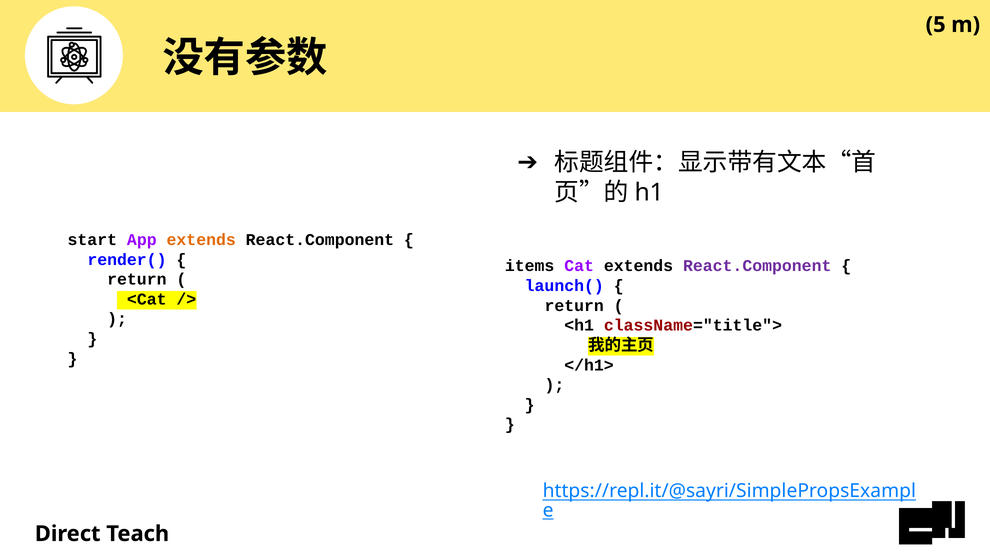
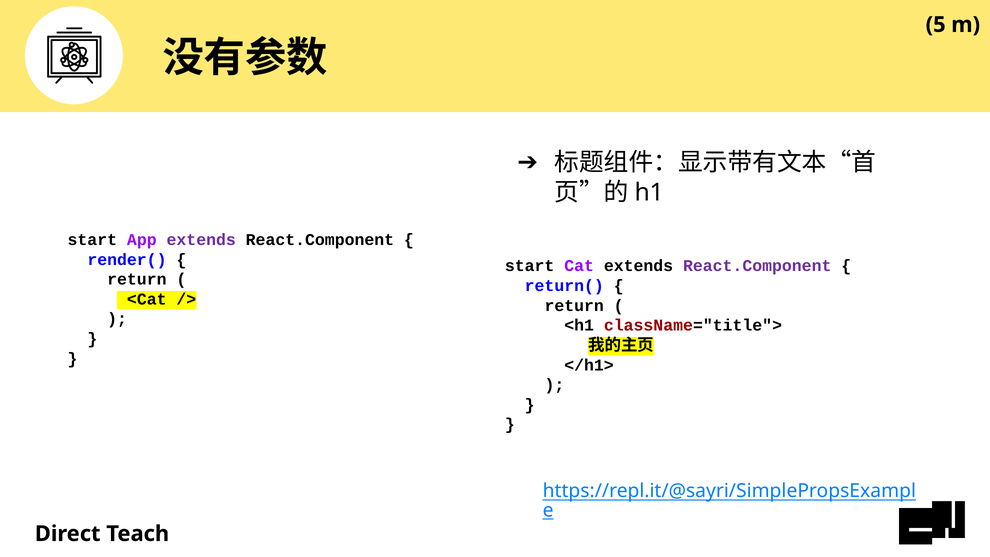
extends at (201, 240) colour: orange -> purple
items at (530, 266): items -> start
launch(: launch( -> return(
